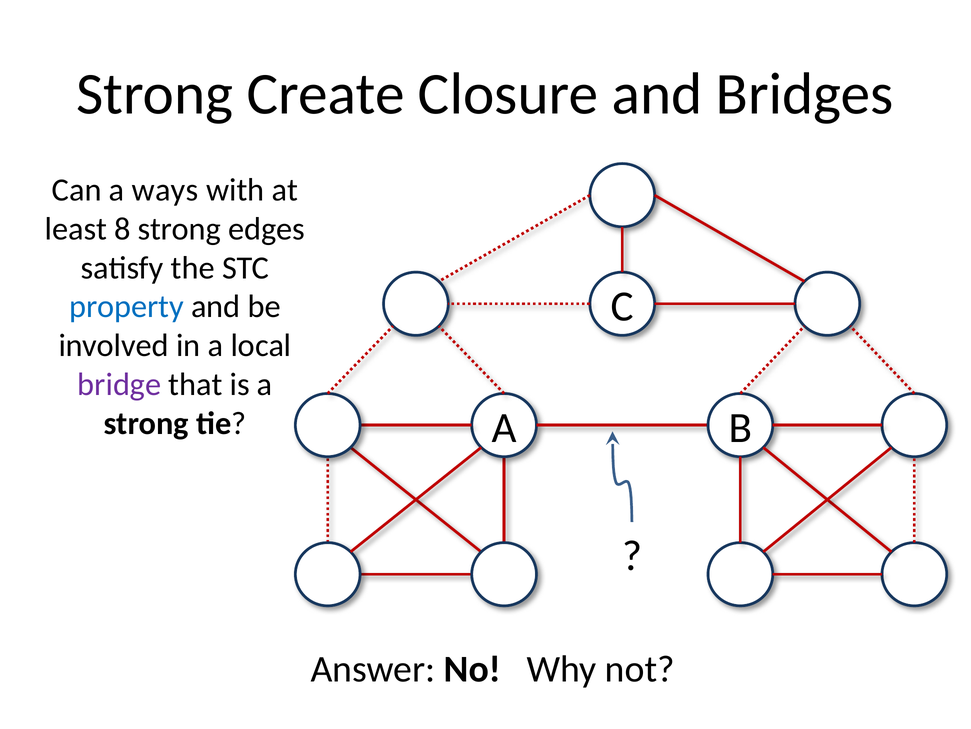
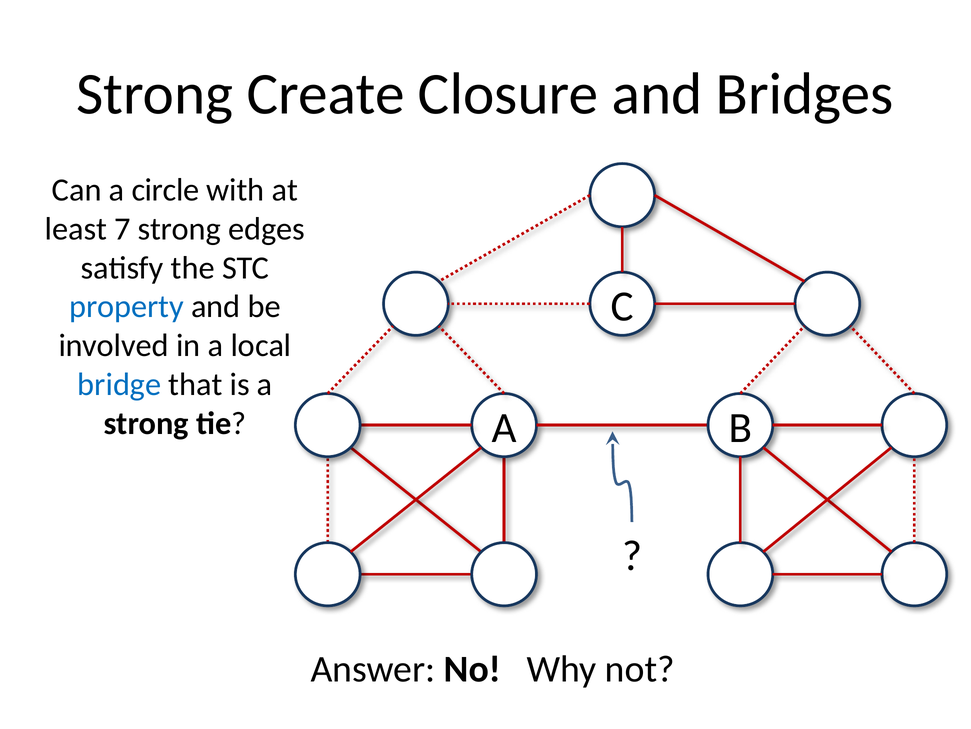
ways: ways -> circle
8: 8 -> 7
bridge colour: purple -> blue
